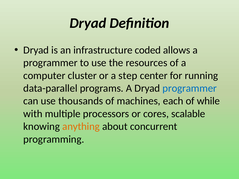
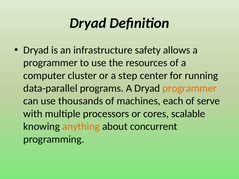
coded: coded -> safety
programmer at (190, 88) colour: blue -> orange
while: while -> serve
